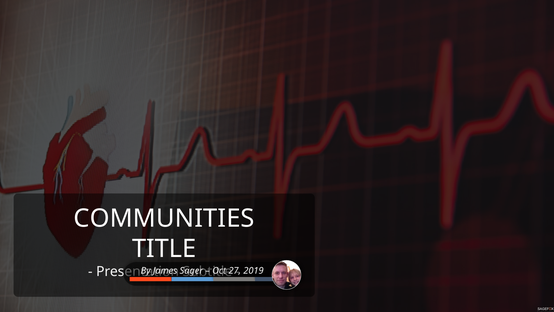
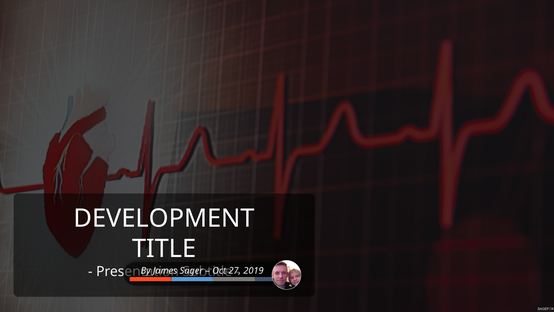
COMMUNITIES: COMMUNITIES -> DEVELOPMENT
